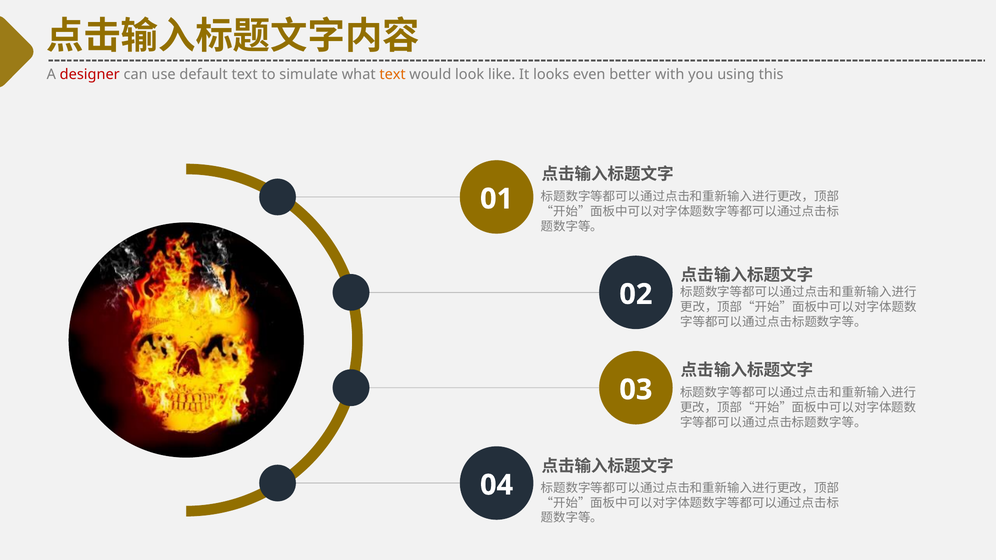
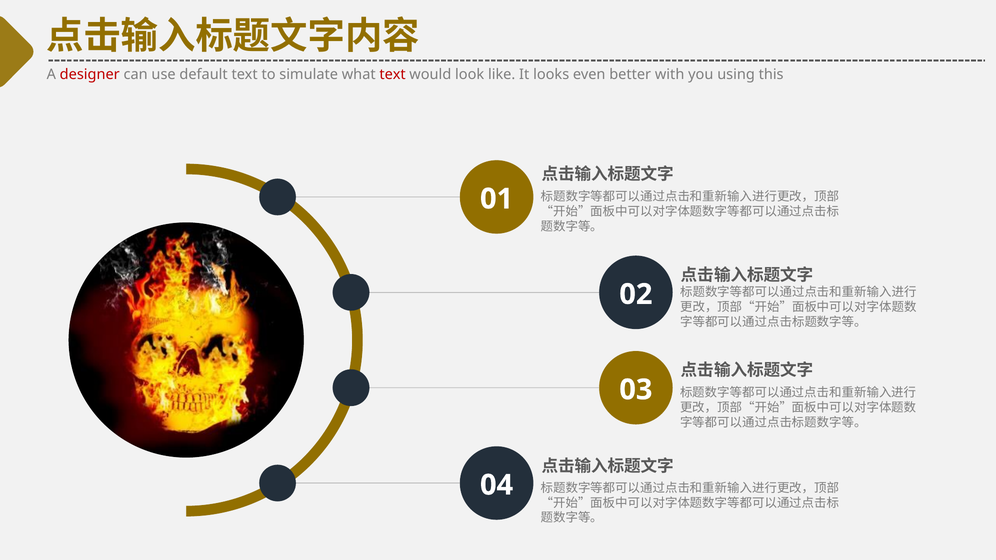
text at (393, 74) colour: orange -> red
